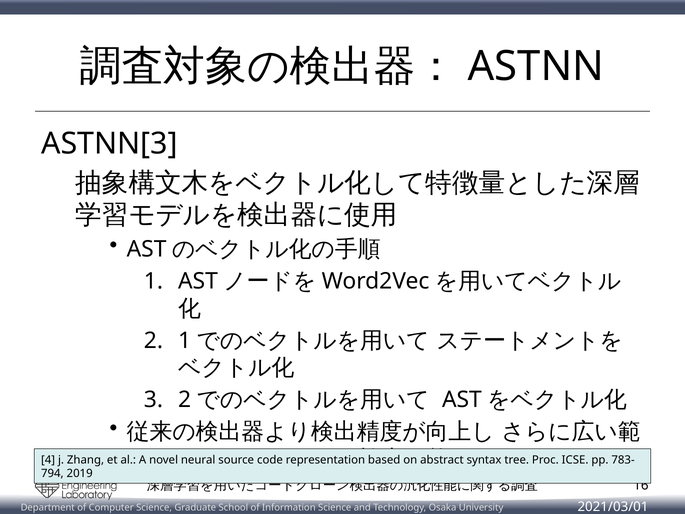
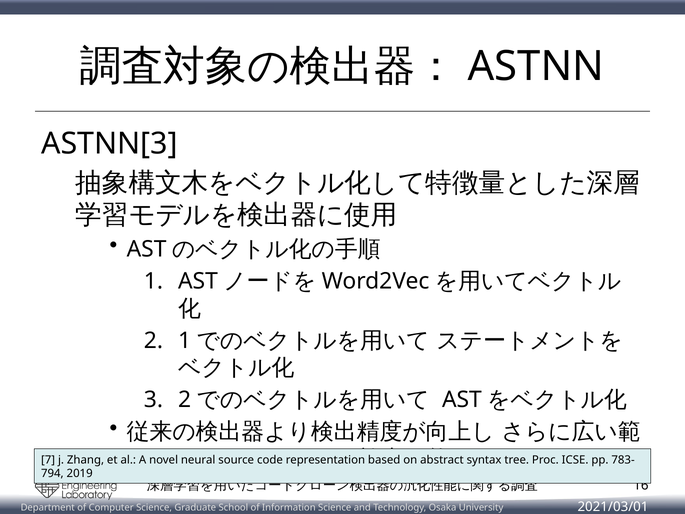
4: 4 -> 7
